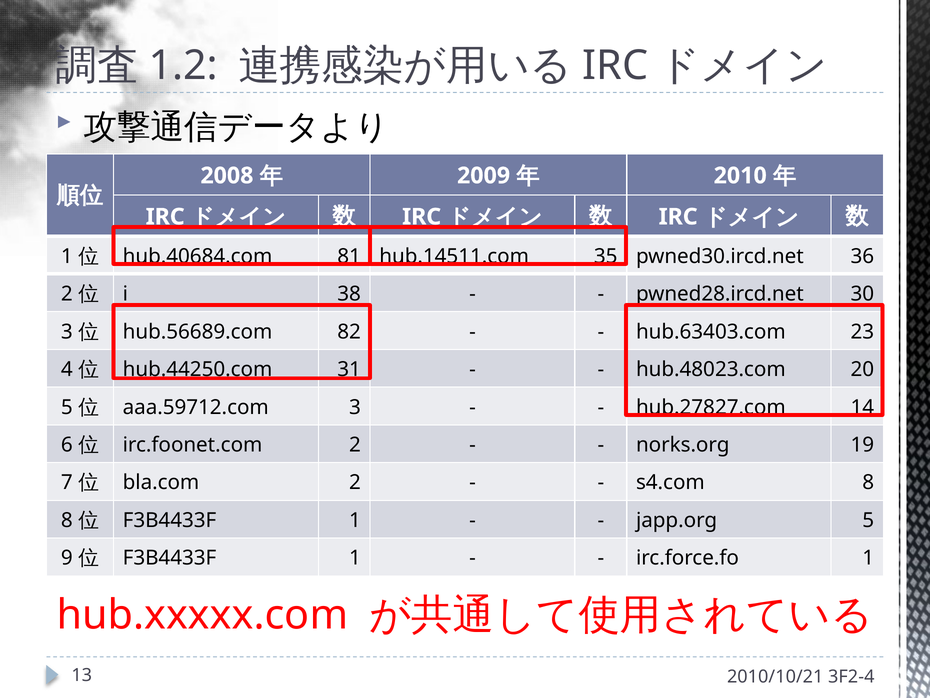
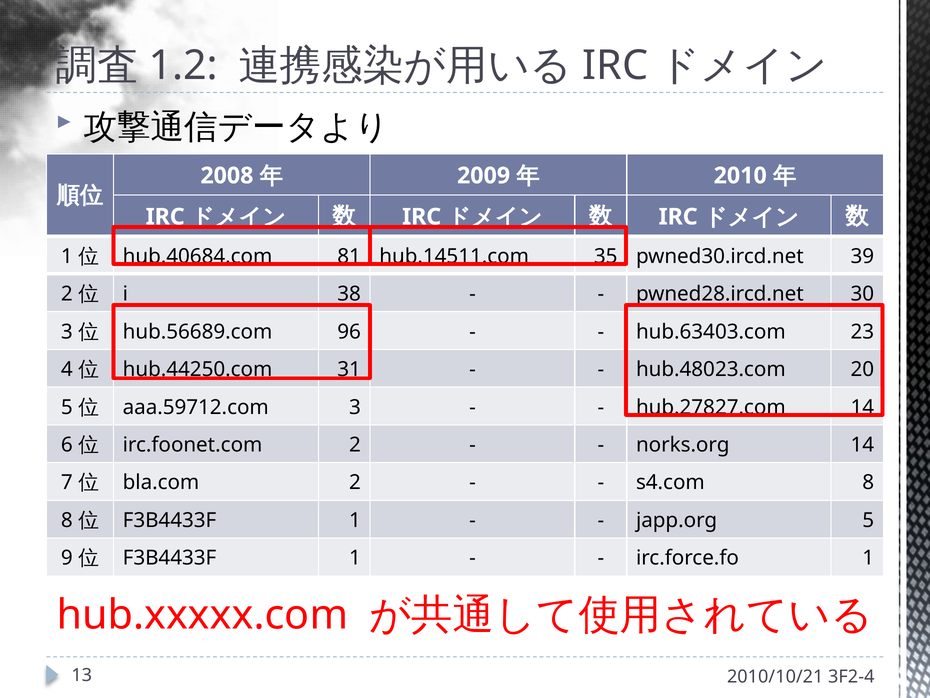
36: 36 -> 39
82: 82 -> 96
norks.org 19: 19 -> 14
